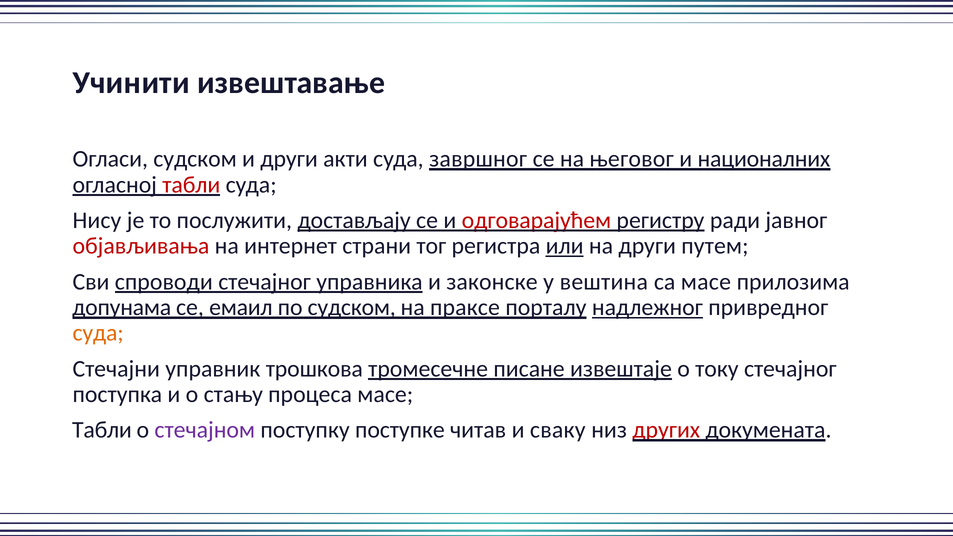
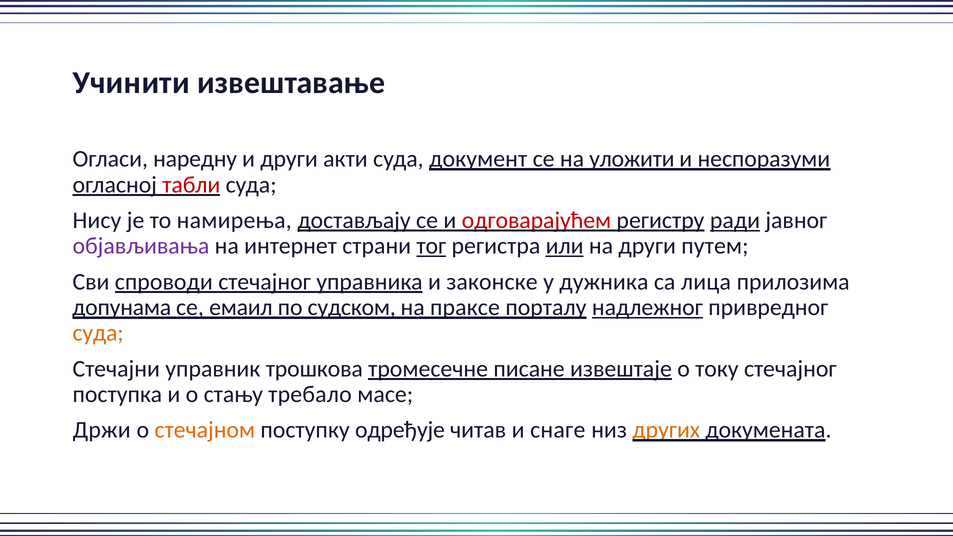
Огласи судском: судском -> наредну
завршног: завршног -> документ
његовог: његовог -> уложити
националних: националних -> неспоразуми
послужити: послужити -> намирења
ради underline: none -> present
објављивања colour: red -> purple
тог underline: none -> present
вештина: вештина -> дужника
са масе: масе -> лица
процеса: процеса -> требало
Табли at (102, 430): Табли -> Држи
стечајном colour: purple -> orange
поступке: поступке -> одређује
сваку: сваку -> снаге
других colour: red -> orange
